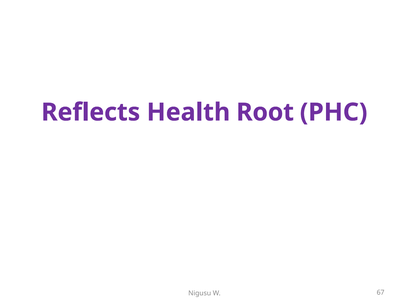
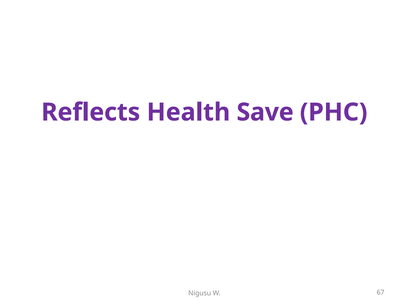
Root: Root -> Save
